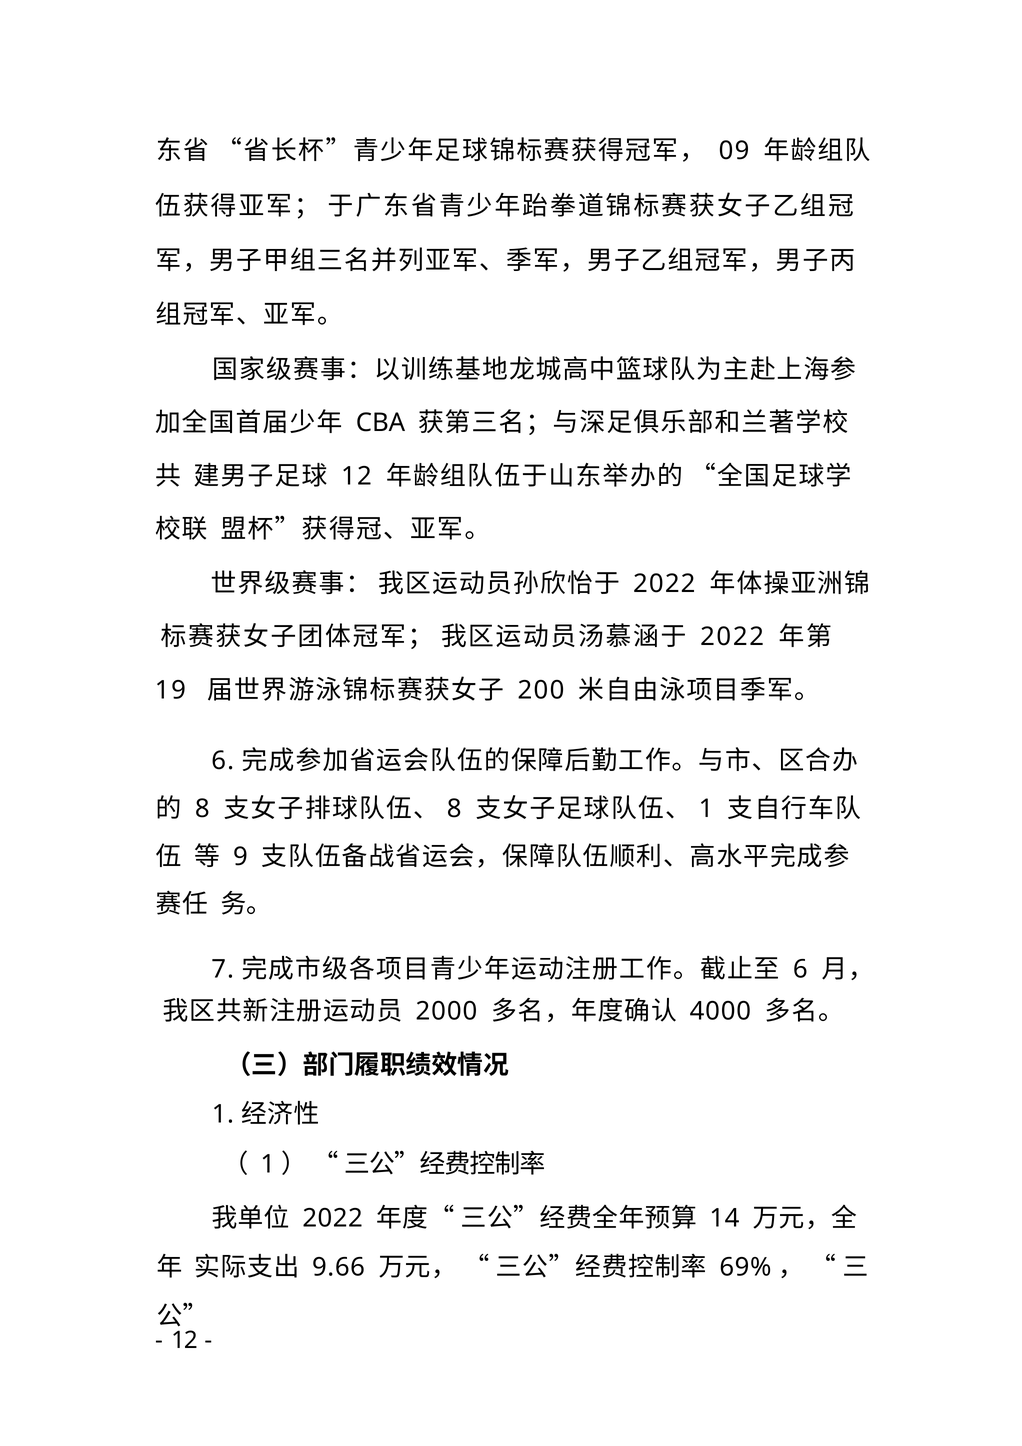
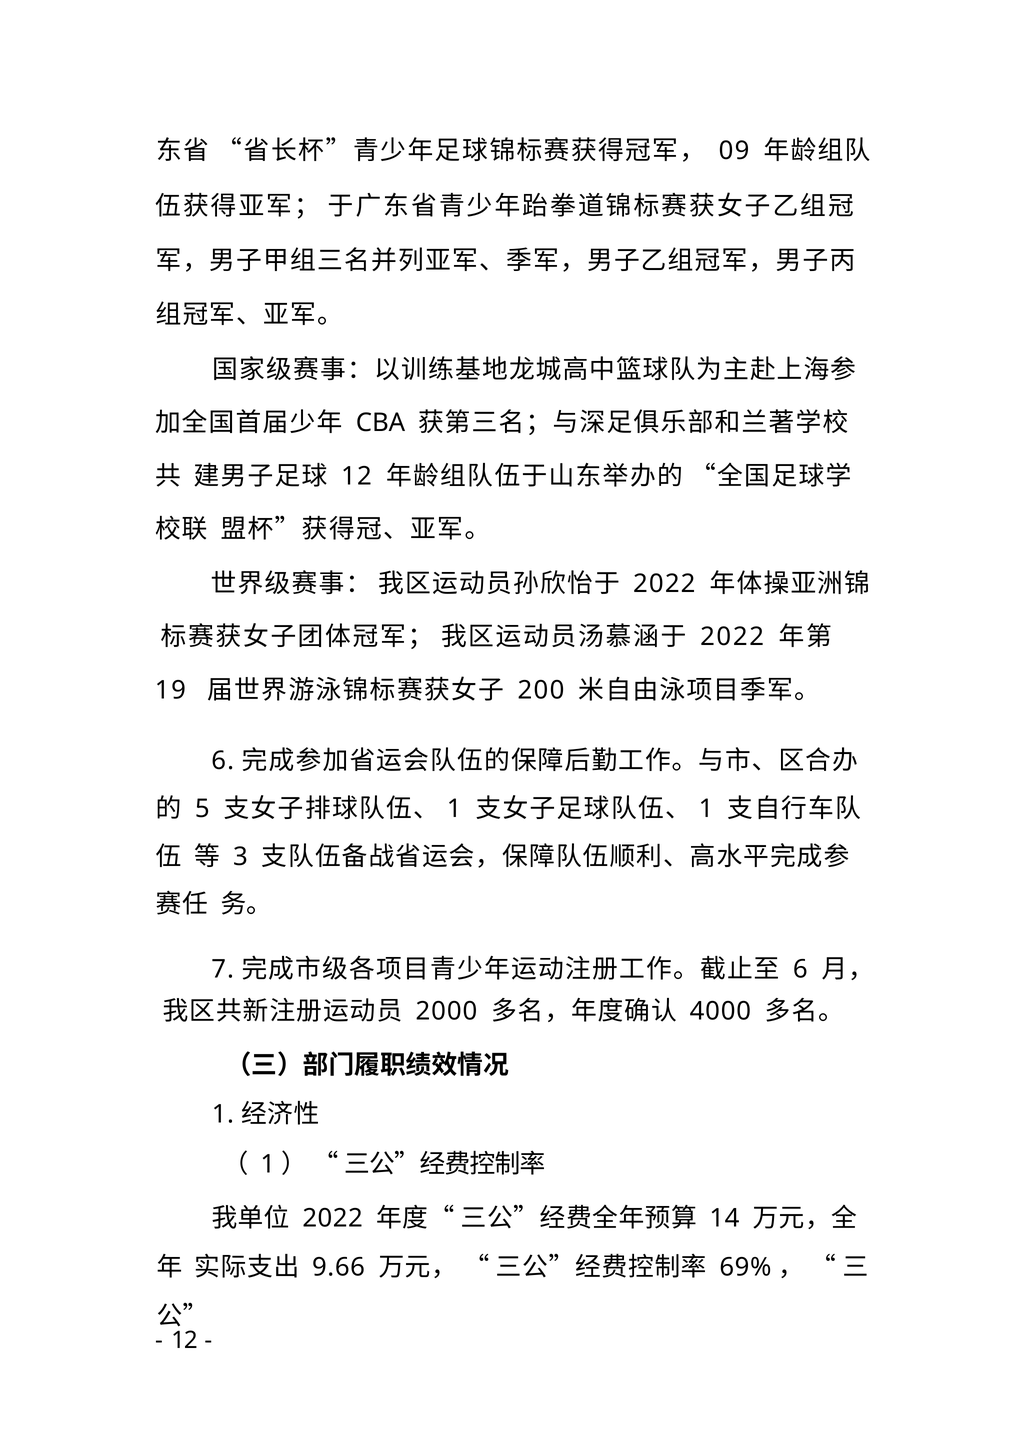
8 at (202, 808): 8 -> 5
8 at (454, 808): 8 -> 1
9: 9 -> 3
